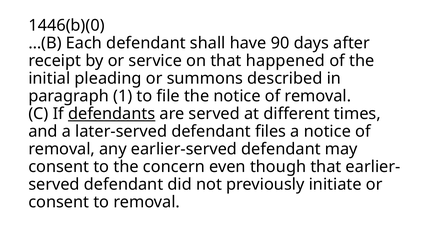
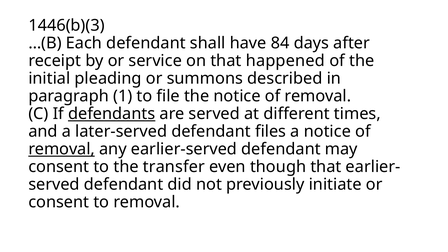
1446(b)(0: 1446(b)(0 -> 1446(b)(3
90: 90 -> 84
removal at (62, 149) underline: none -> present
concern: concern -> transfer
